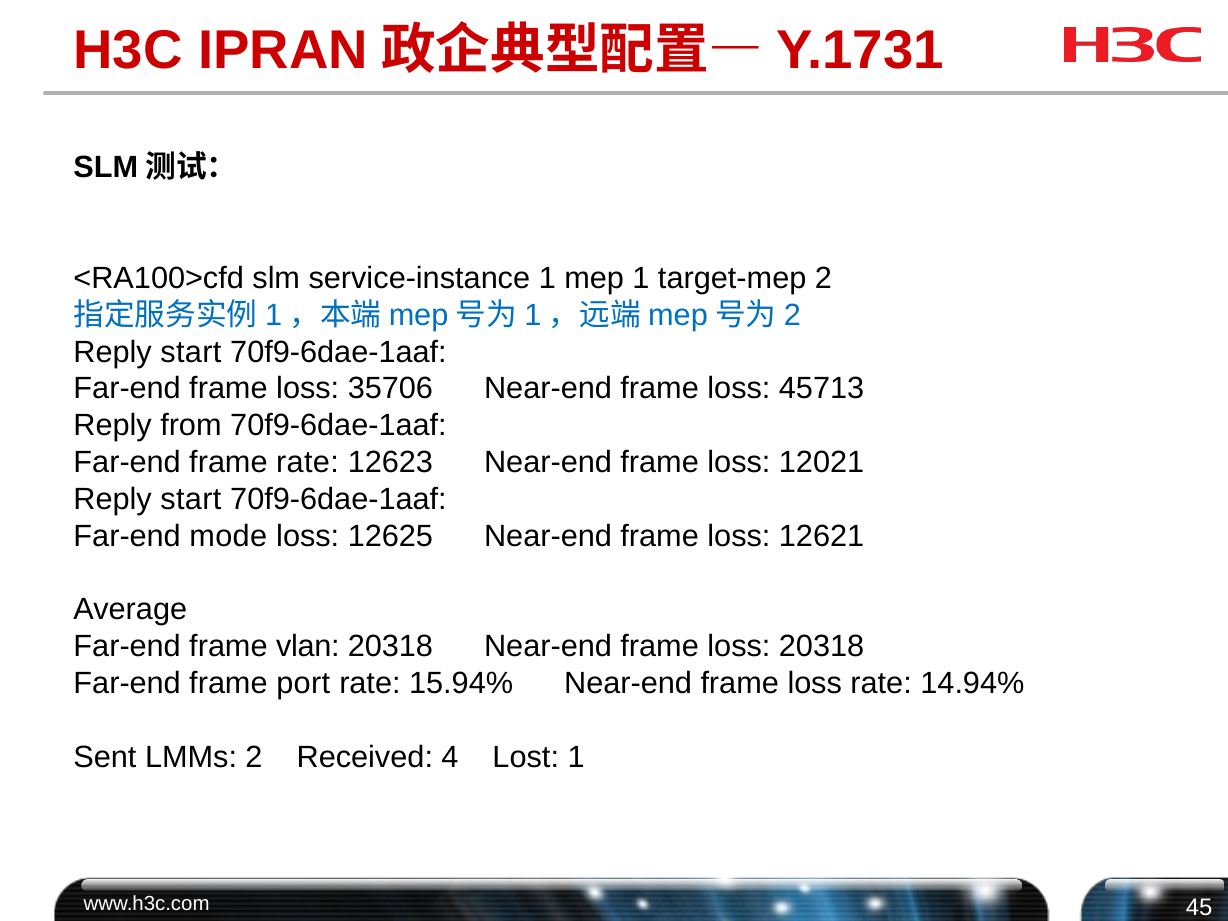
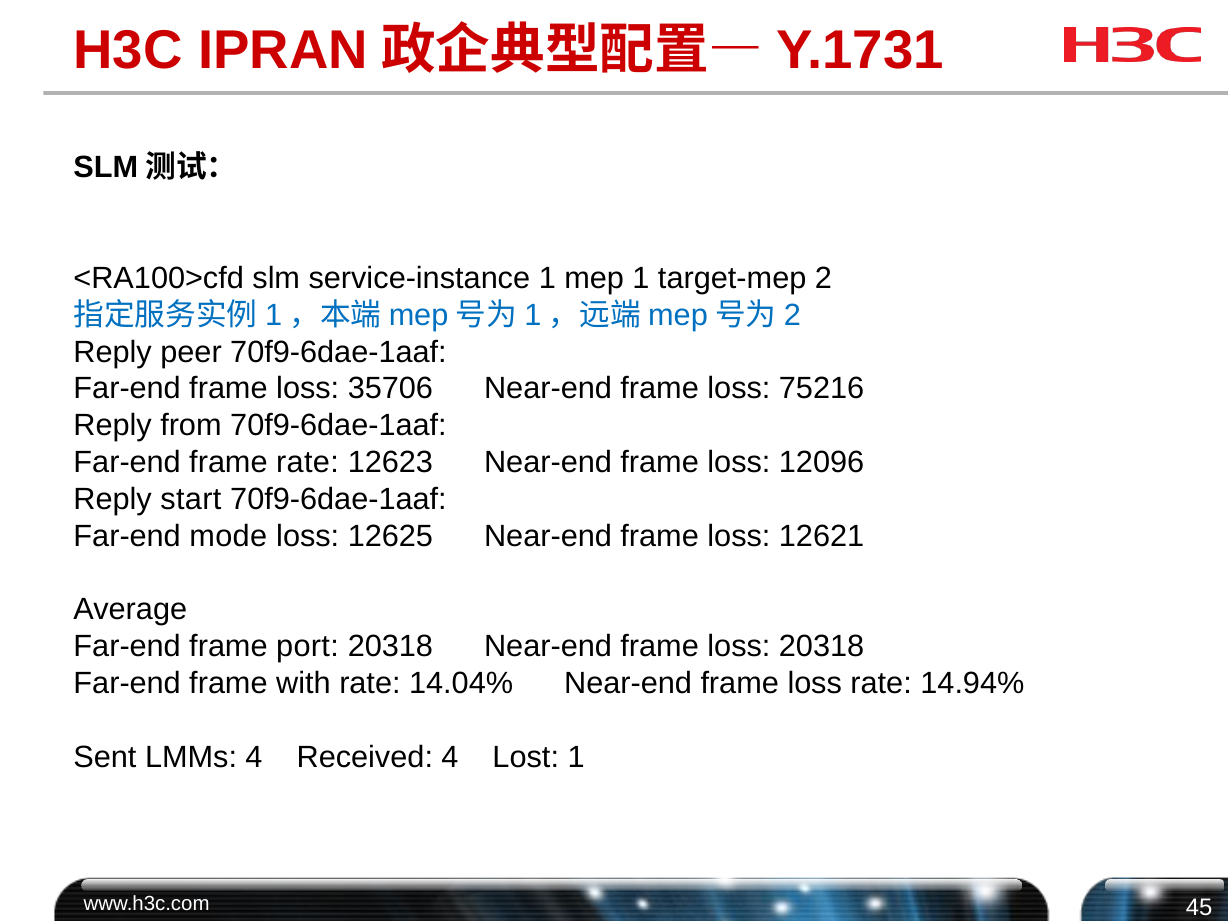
start at (191, 352): start -> peer
45713: 45713 -> 75216
12021: 12021 -> 12096
vlan: vlan -> port
port: port -> with
15.94%: 15.94% -> 14.04%
LMMs 2: 2 -> 4
